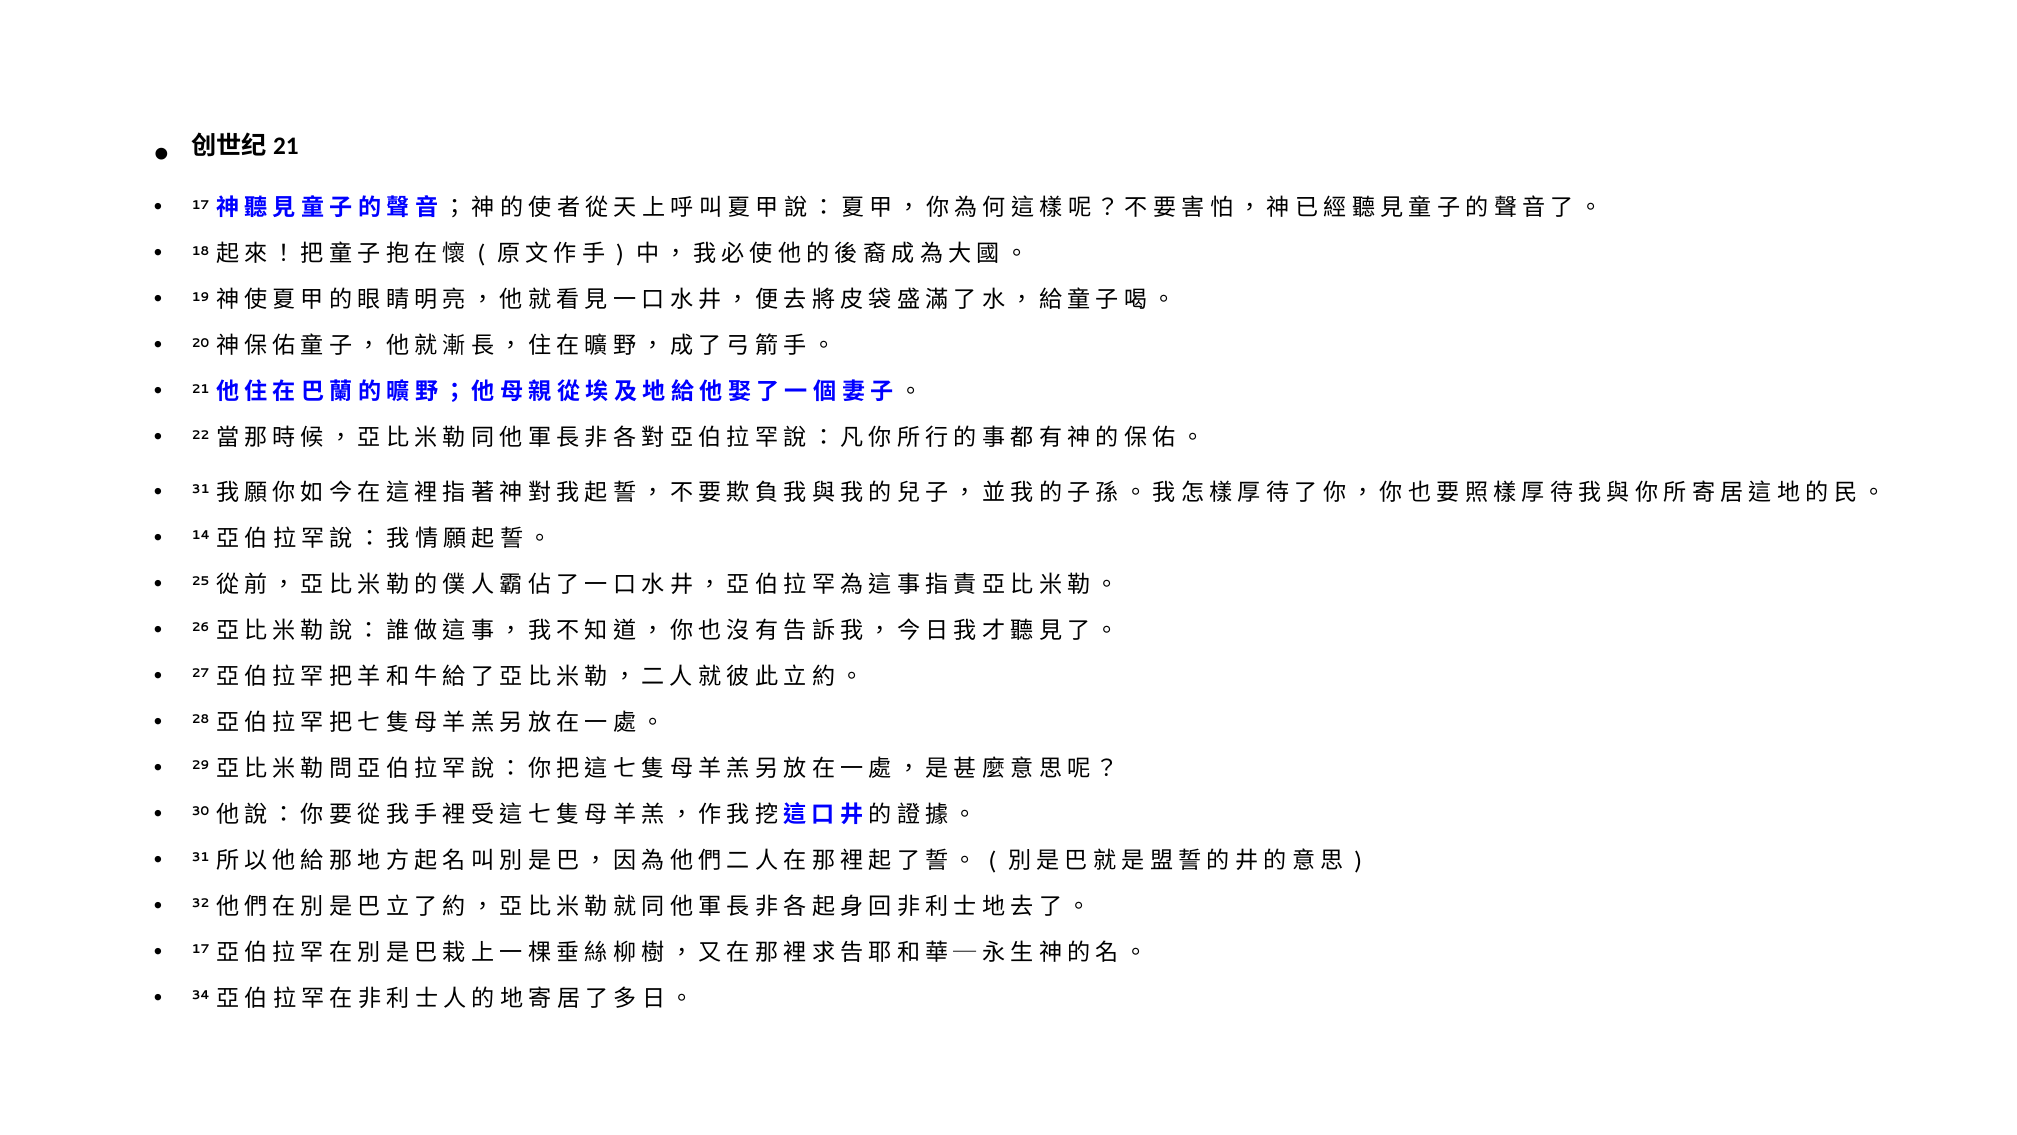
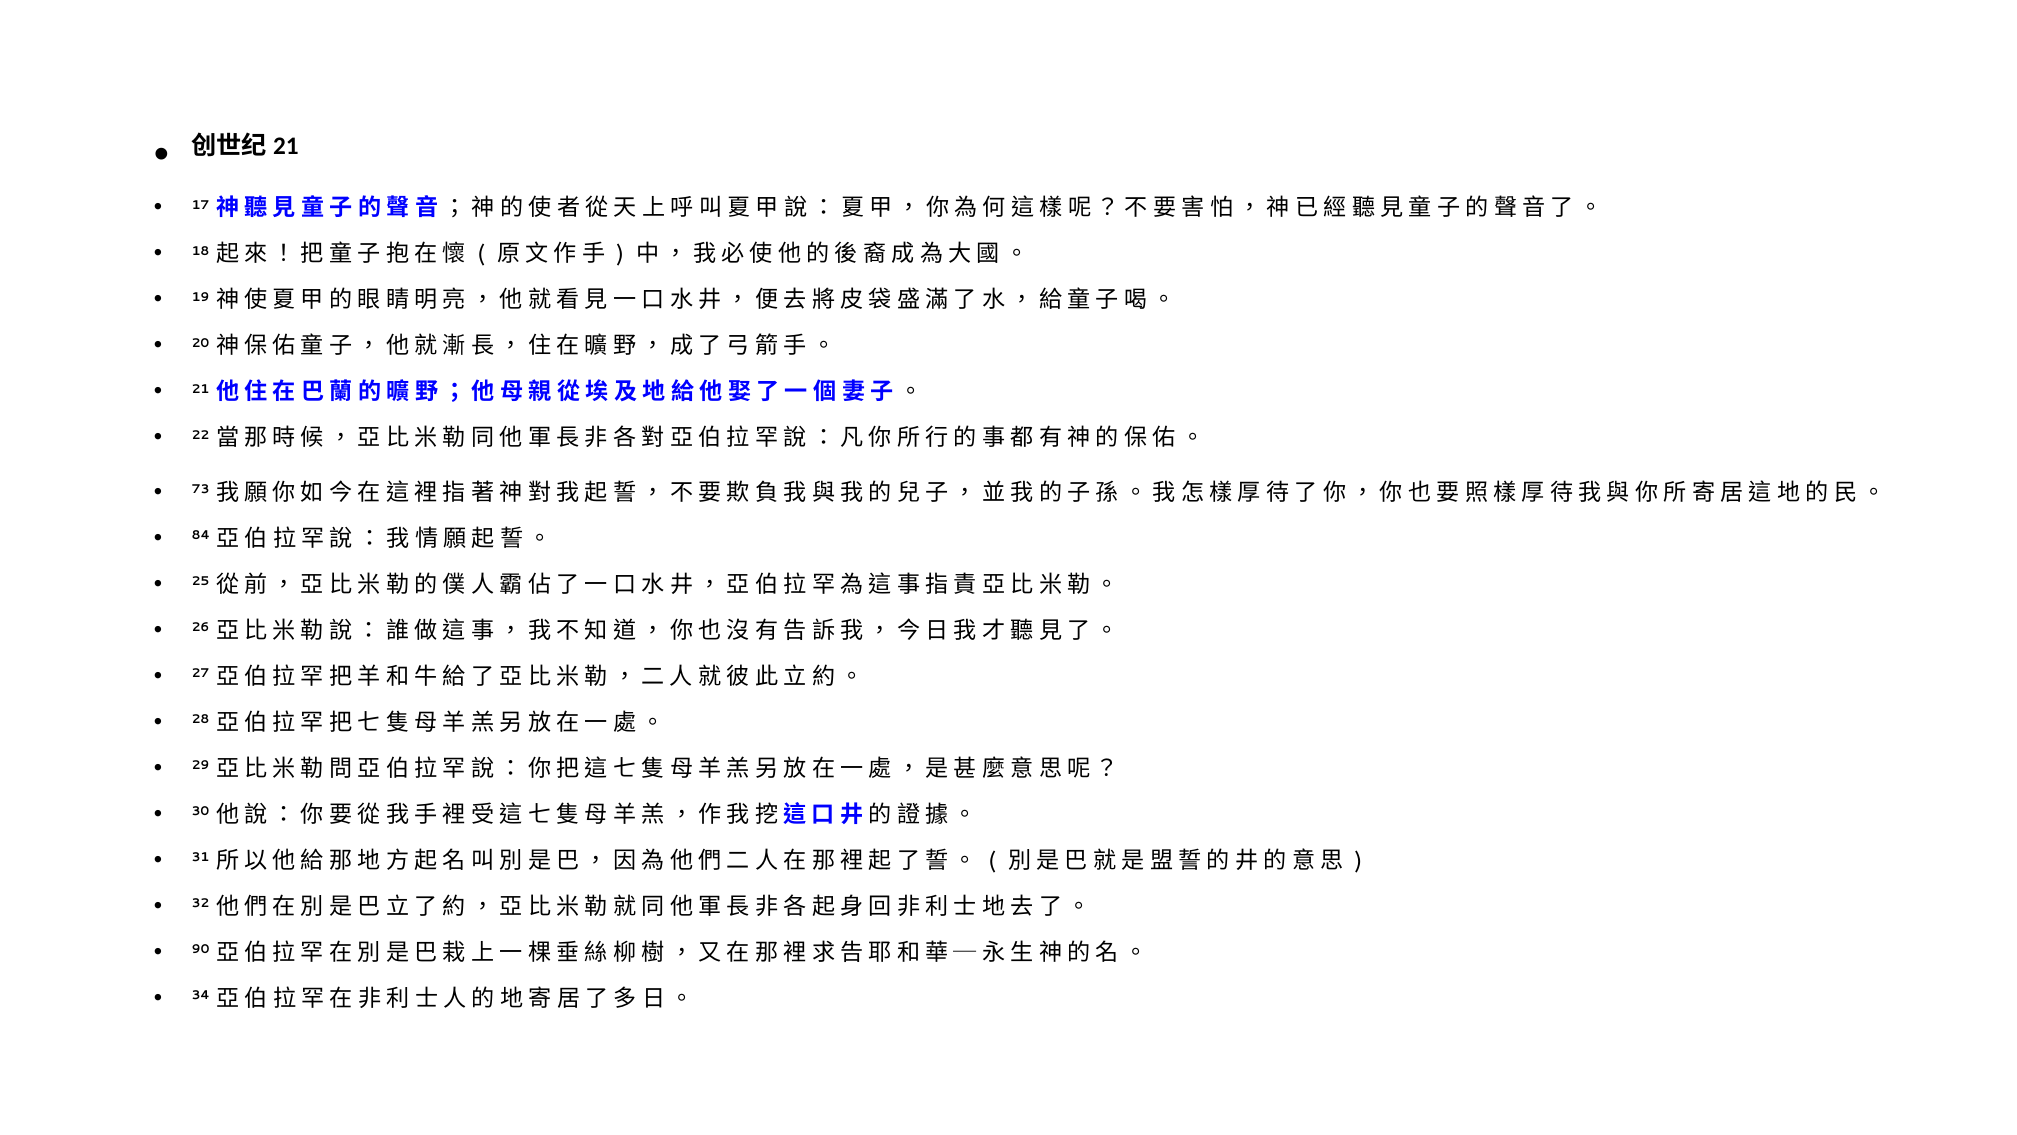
31 at (201, 489): 31 -> 73
14: 14 -> 84
17 at (201, 949): 17 -> 90
